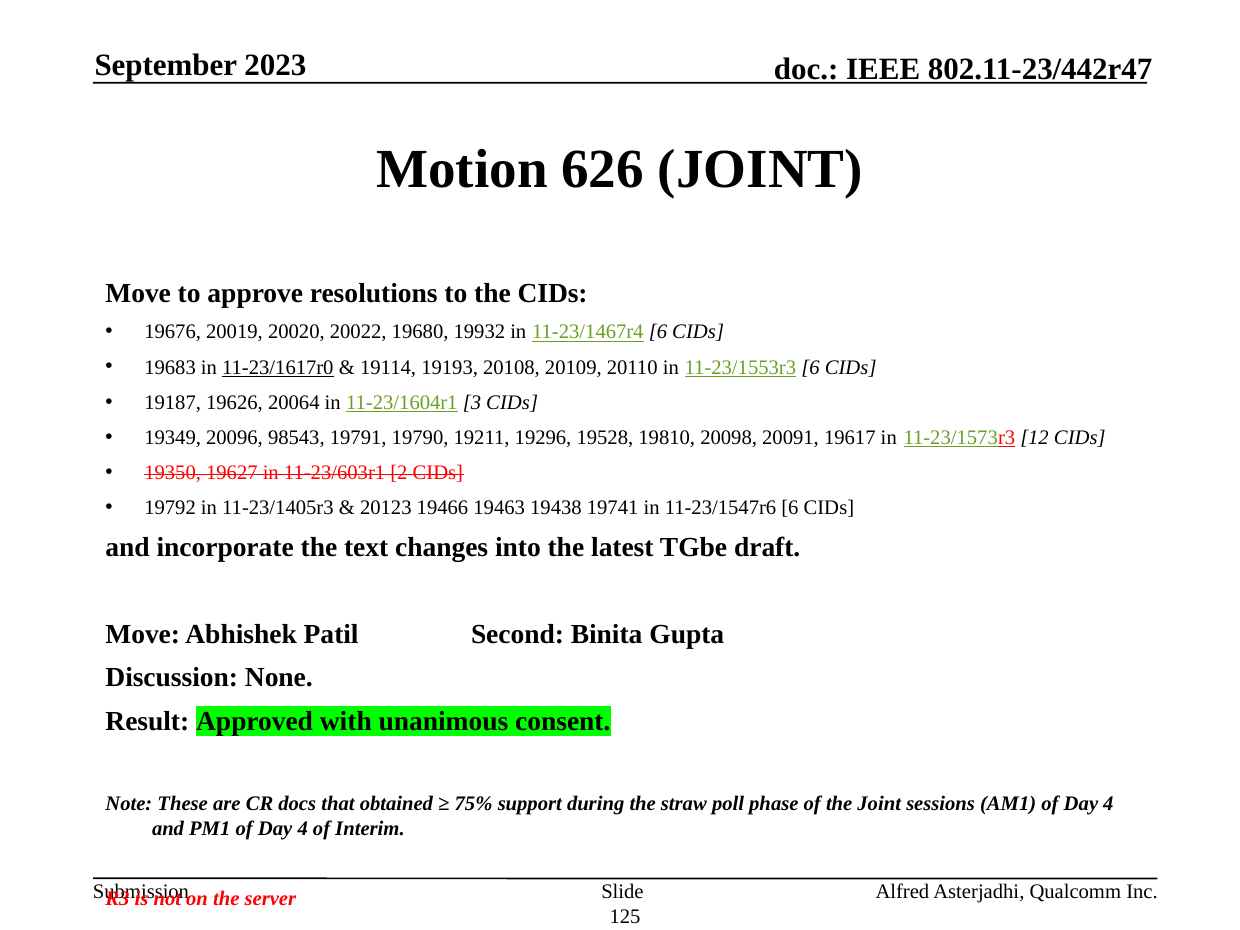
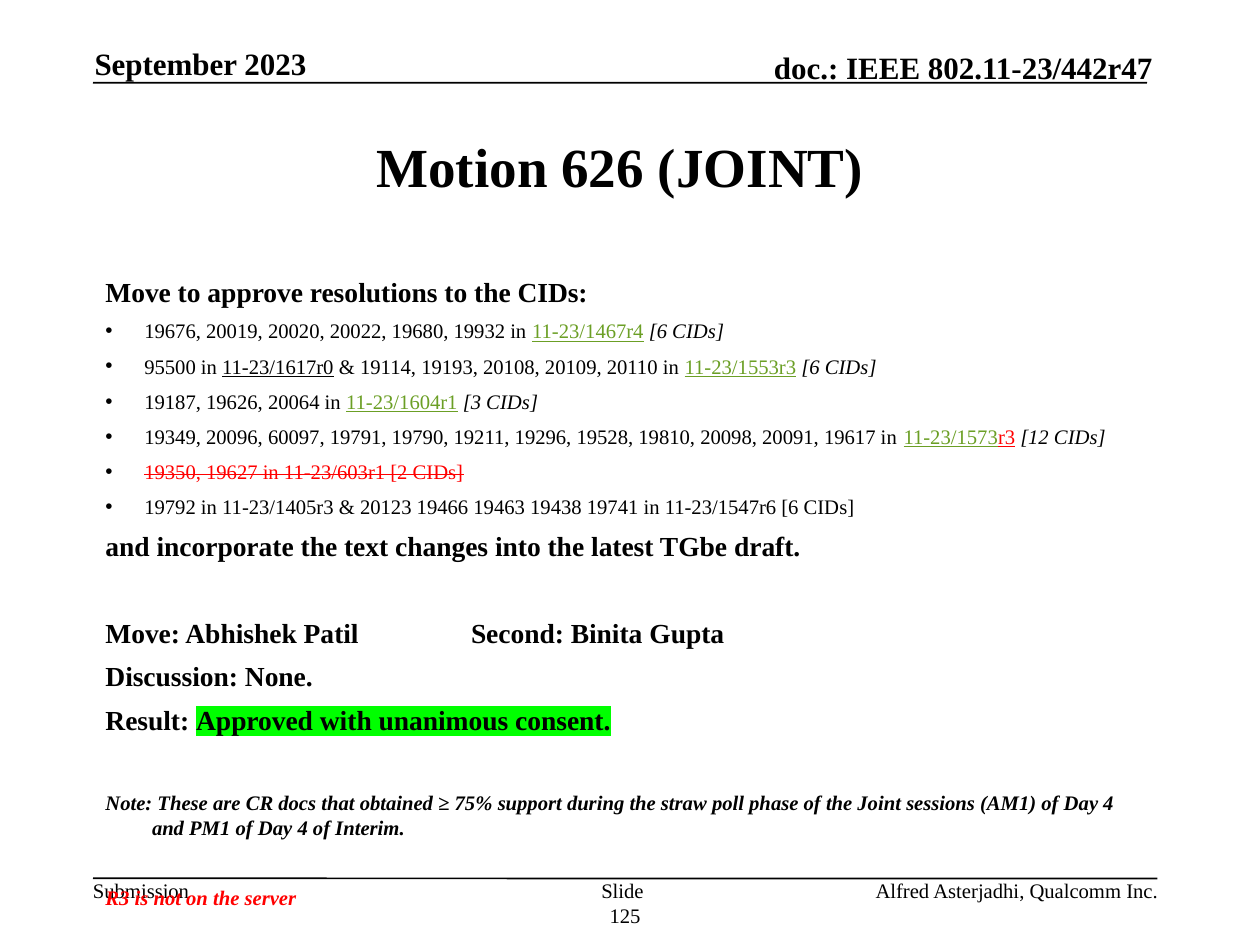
19683: 19683 -> 95500
98543: 98543 -> 60097
